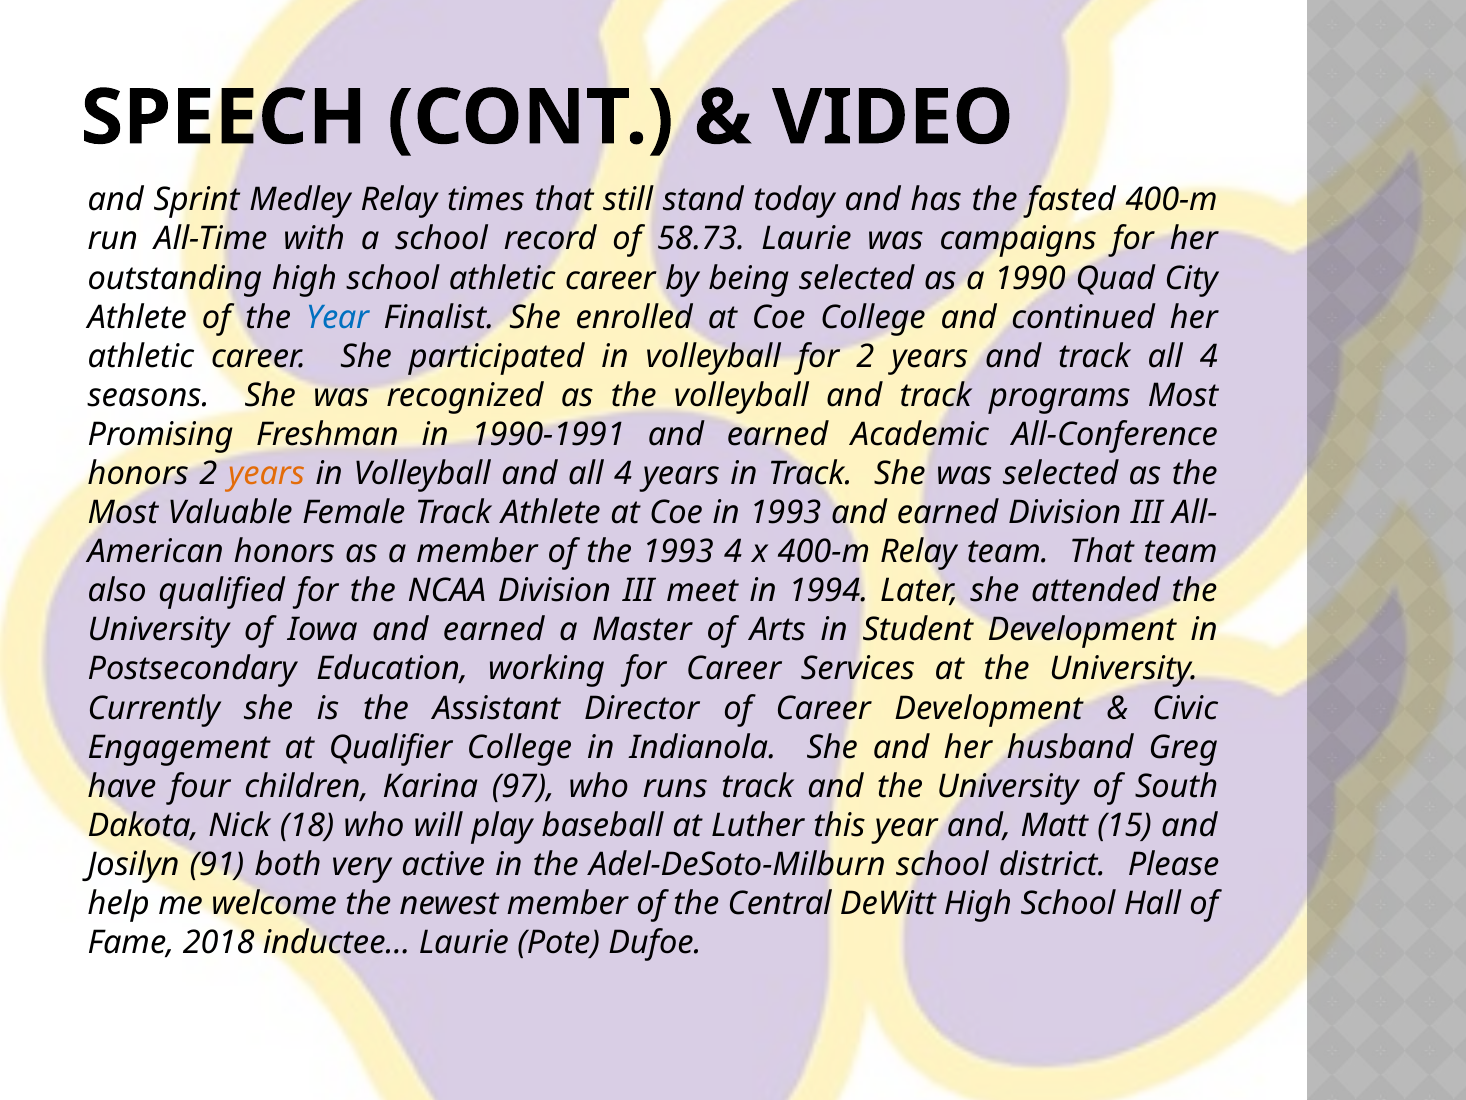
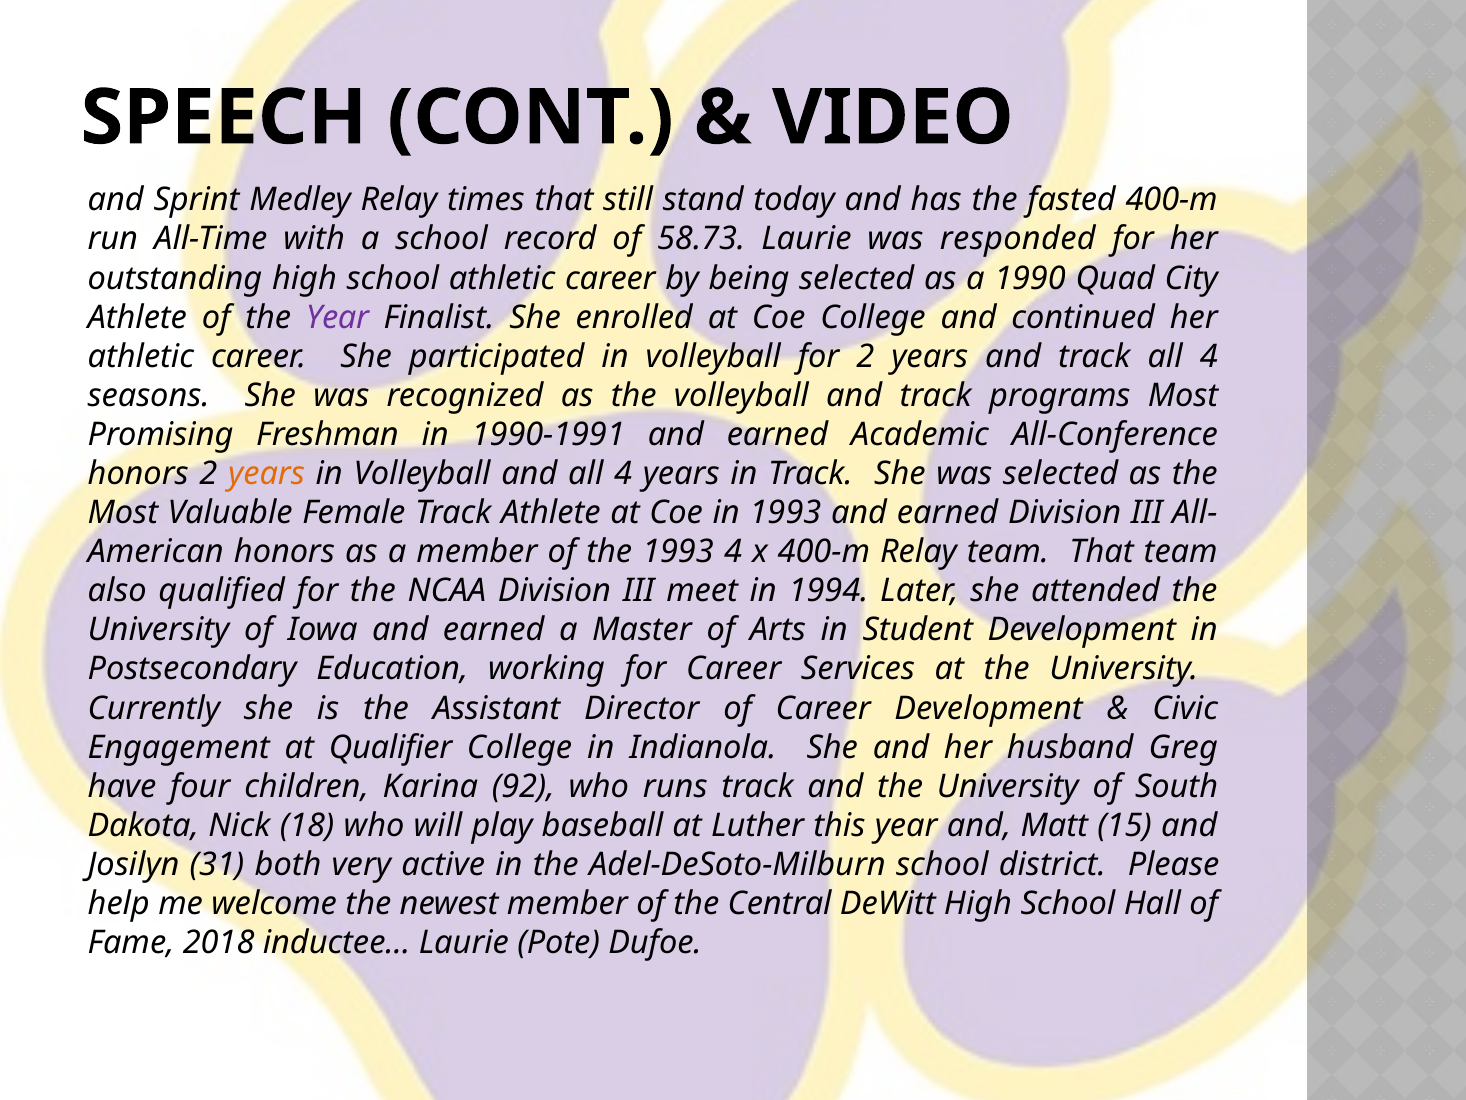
campaigns: campaigns -> responded
Year at (337, 317) colour: blue -> purple
97: 97 -> 92
91: 91 -> 31
